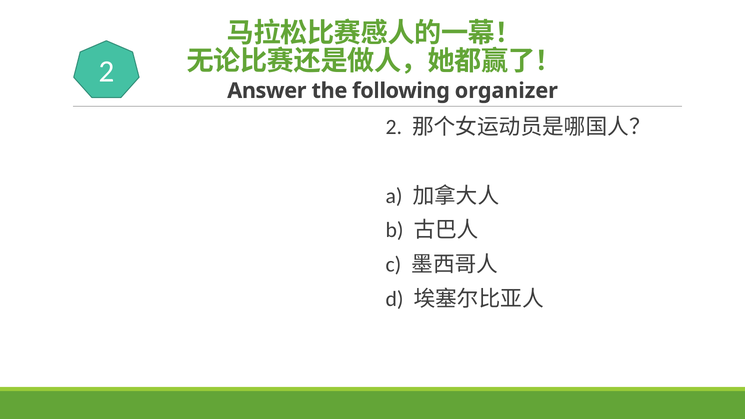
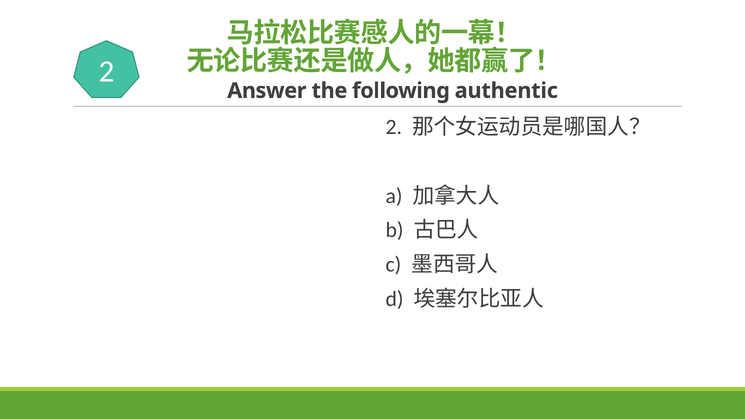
organizer: organizer -> authentic
